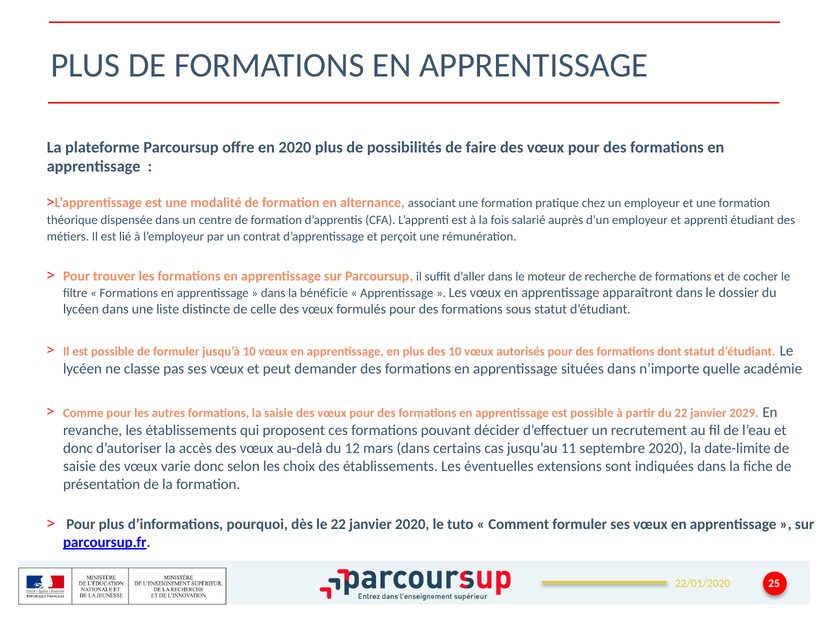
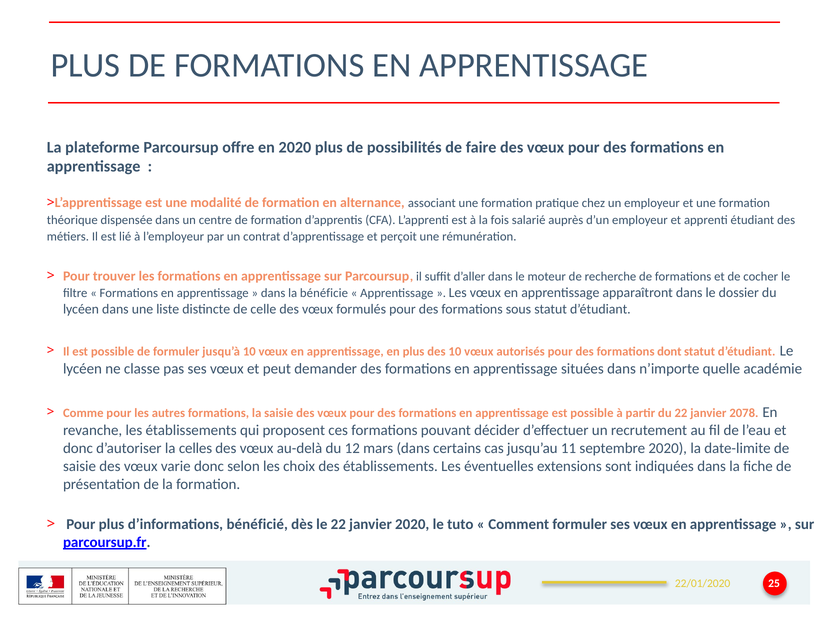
2029: 2029 -> 2078
accès: accès -> celles
pourquoi: pourquoi -> bénéficié
